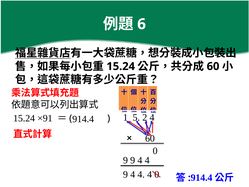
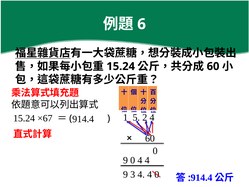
×91: ×91 -> ×67
9 9: 9 -> 0
4 at (133, 174): 4 -> 3
